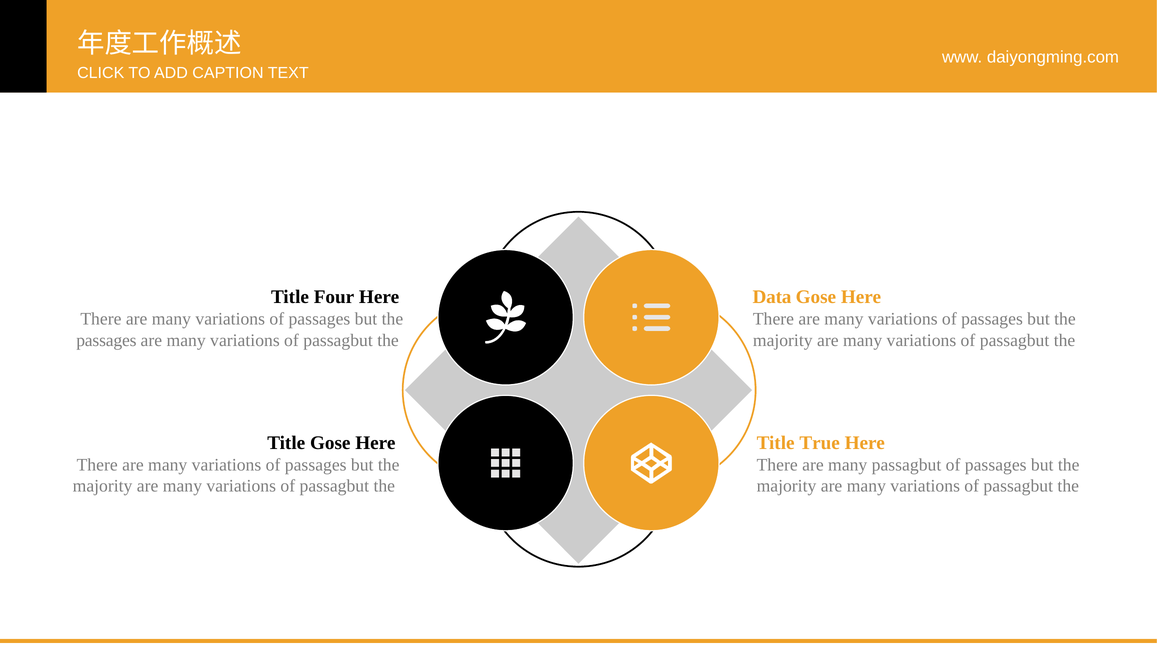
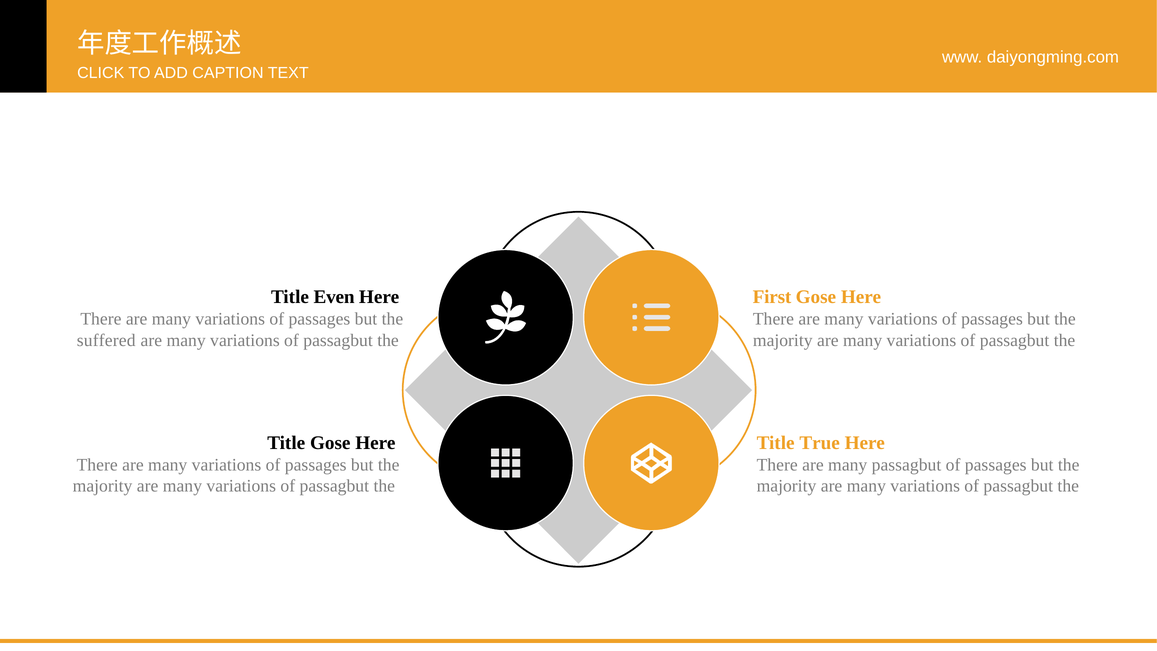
Four: Four -> Even
Data: Data -> First
passages at (106, 340): passages -> suffered
